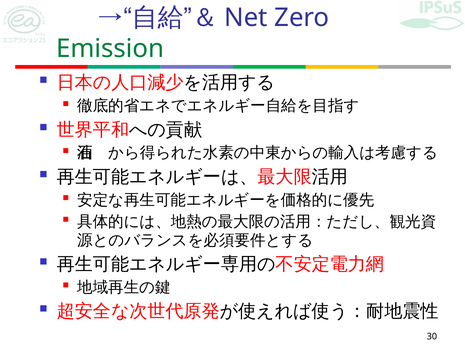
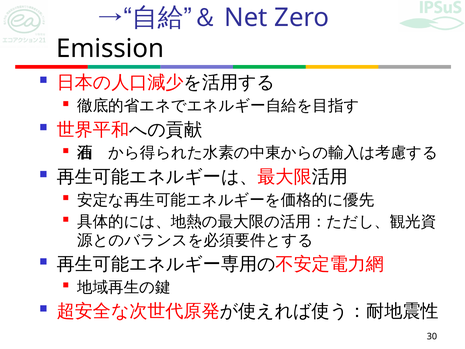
Emission colour: green -> black
